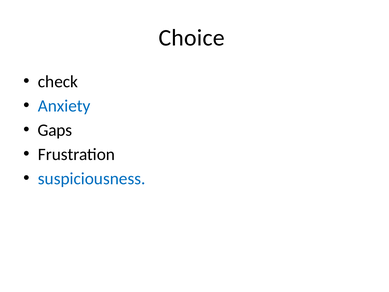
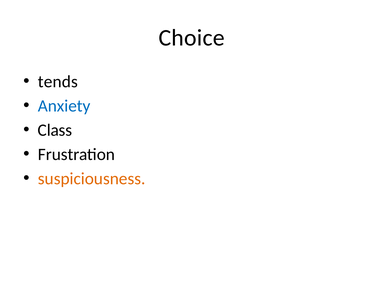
check: check -> tends
Gaps: Gaps -> Class
suspiciousness colour: blue -> orange
